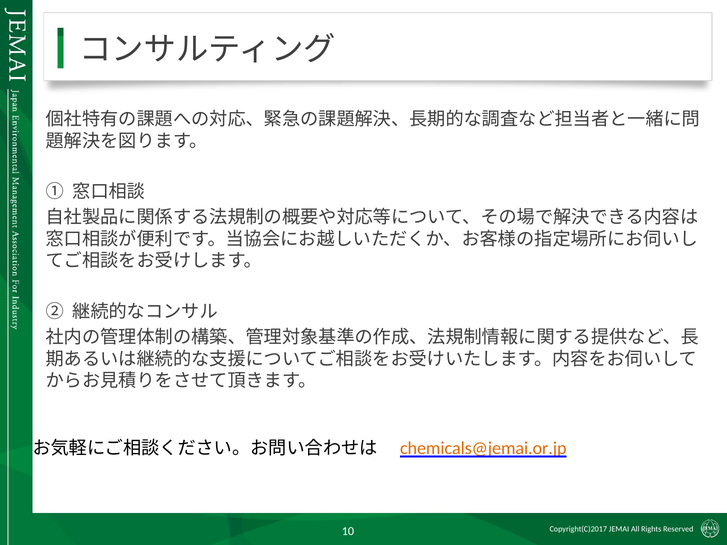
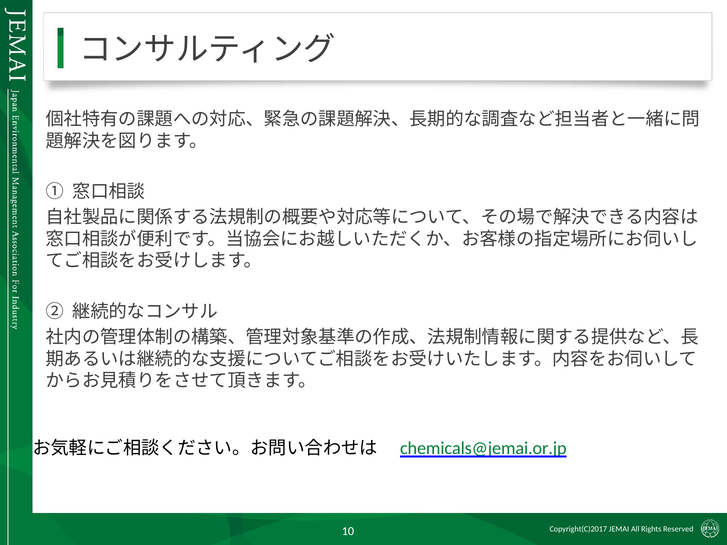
chemicals@jemai.or.jp colour: orange -> green
